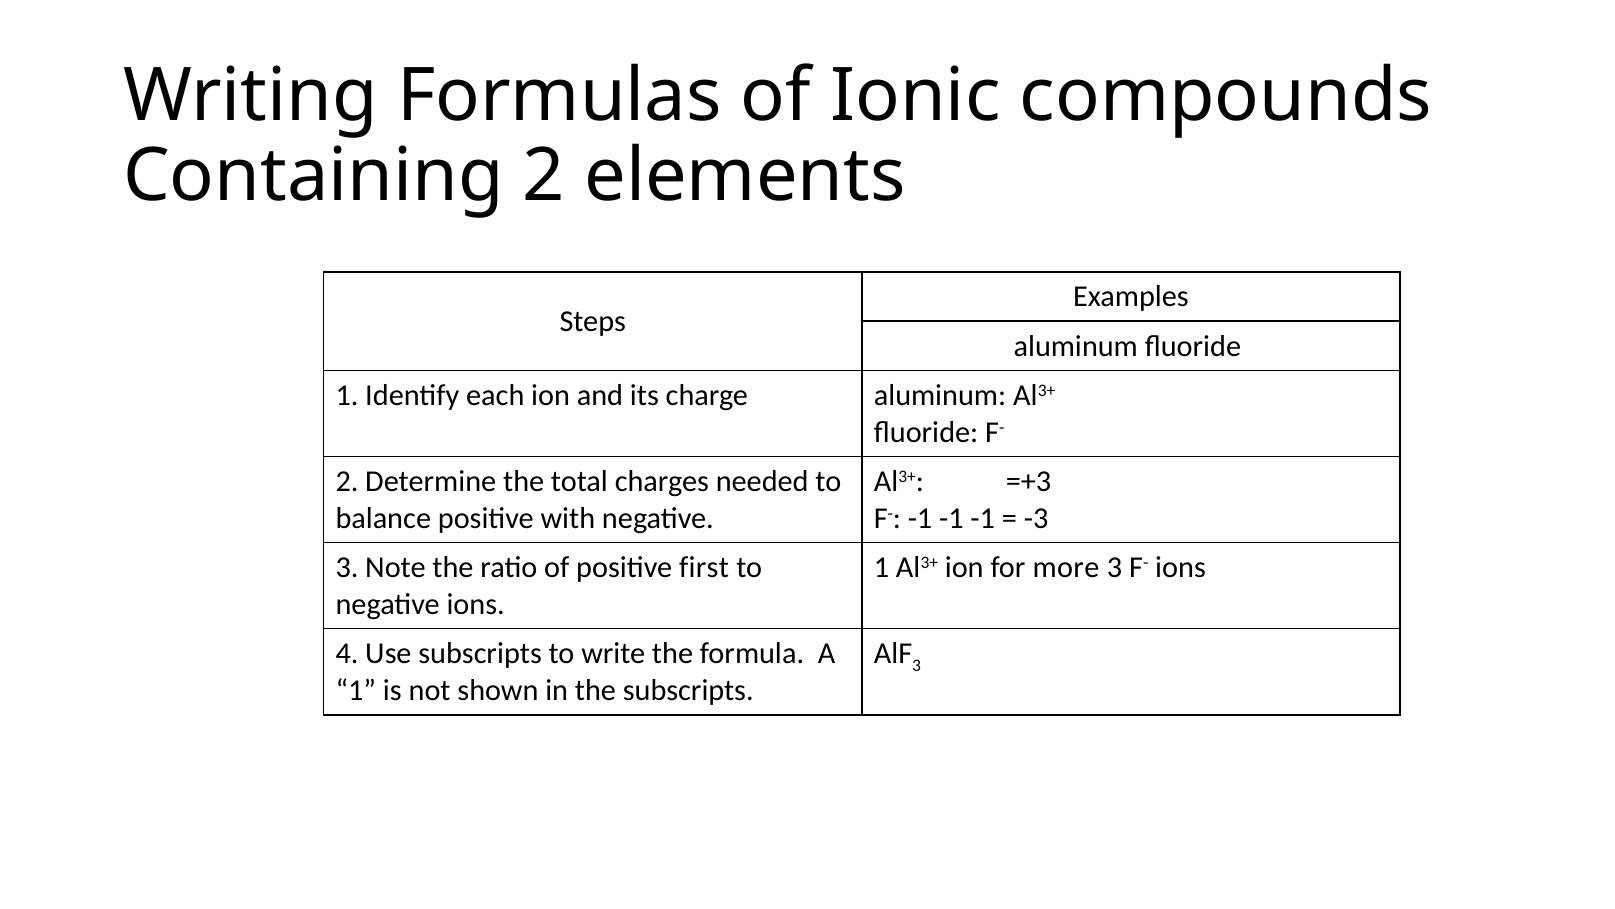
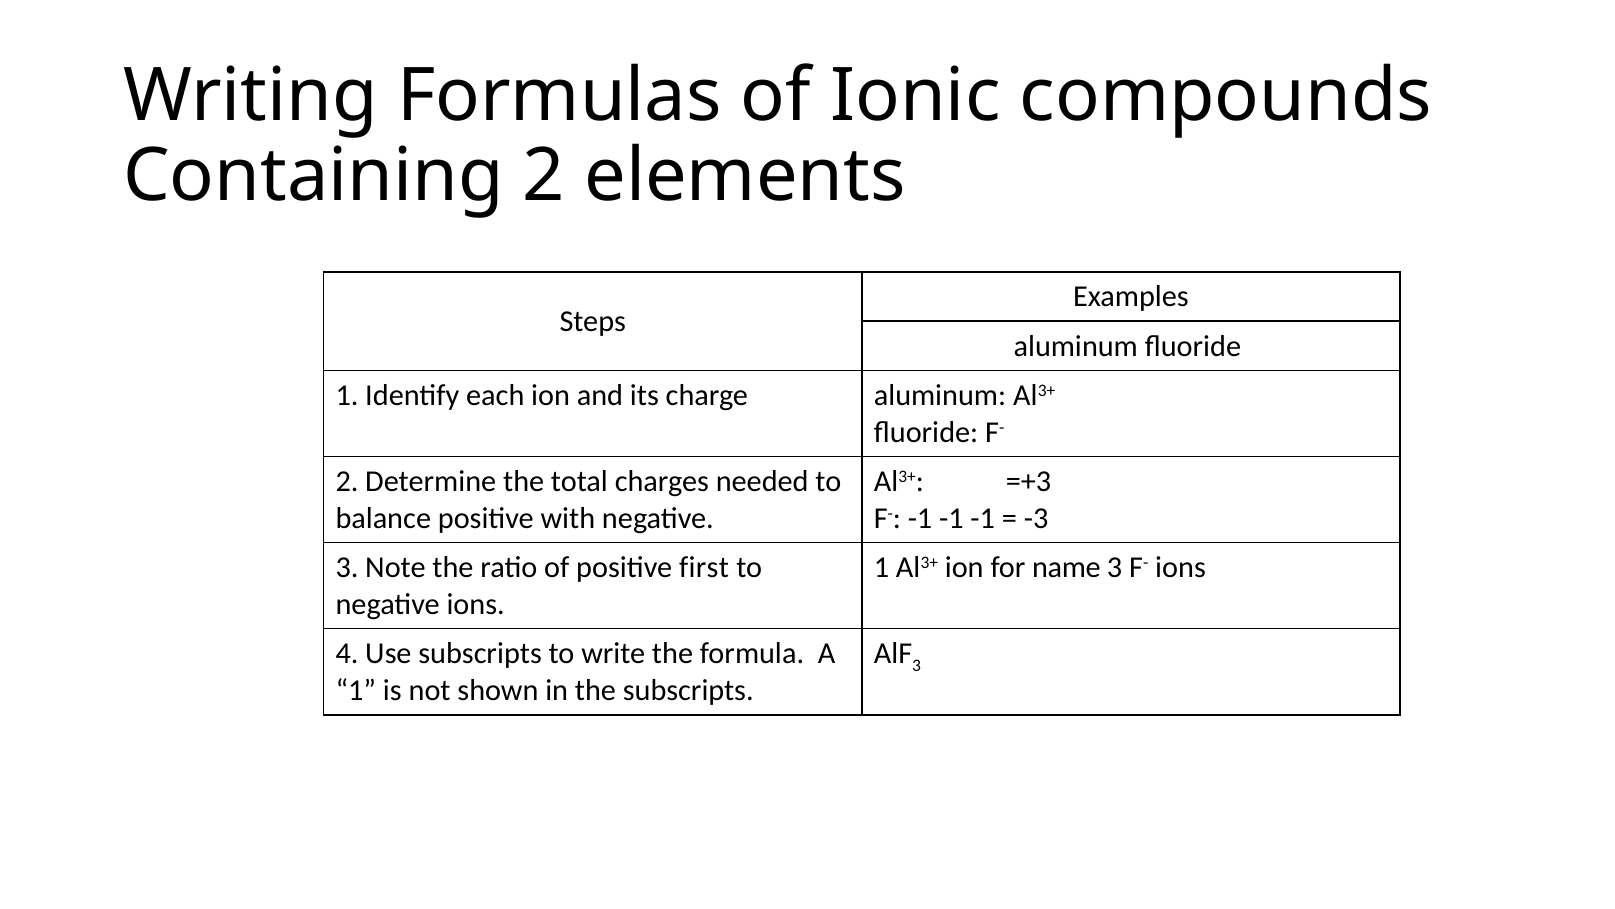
more: more -> name
